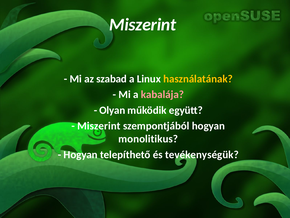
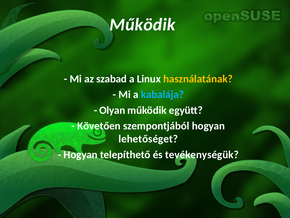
Miszerint at (143, 25): Miszerint -> Működik
kabalája colour: pink -> light blue
Miszerint at (99, 126): Miszerint -> Követően
monolitikus: monolitikus -> lehetőséget
